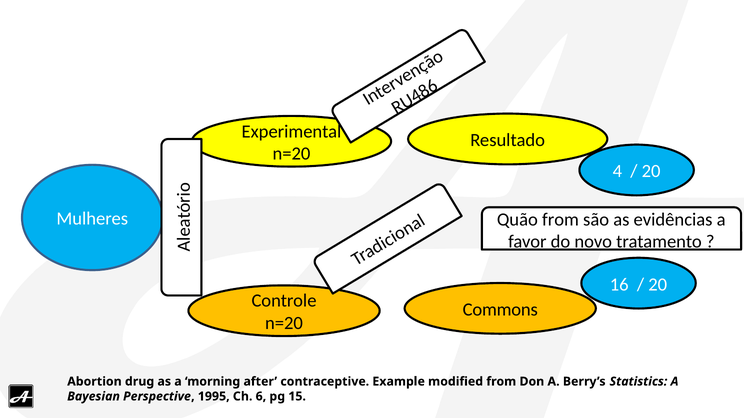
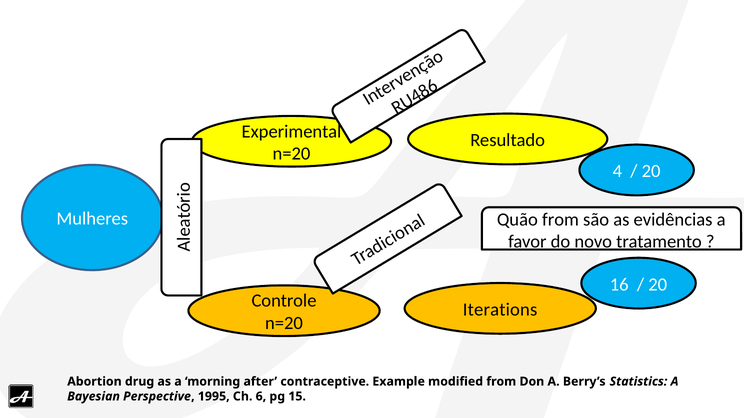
Commons: Commons -> Iterations
